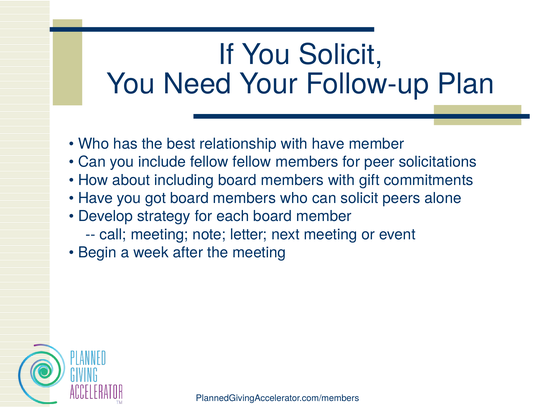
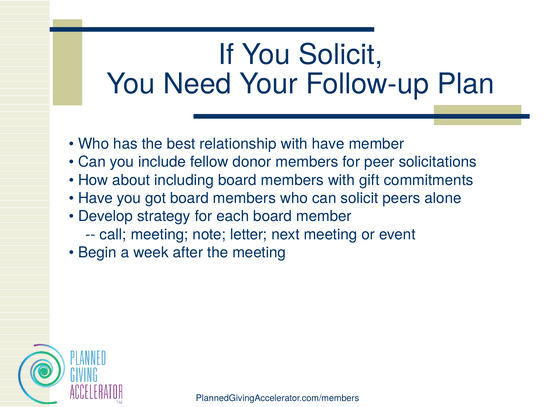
fellow fellow: fellow -> donor
